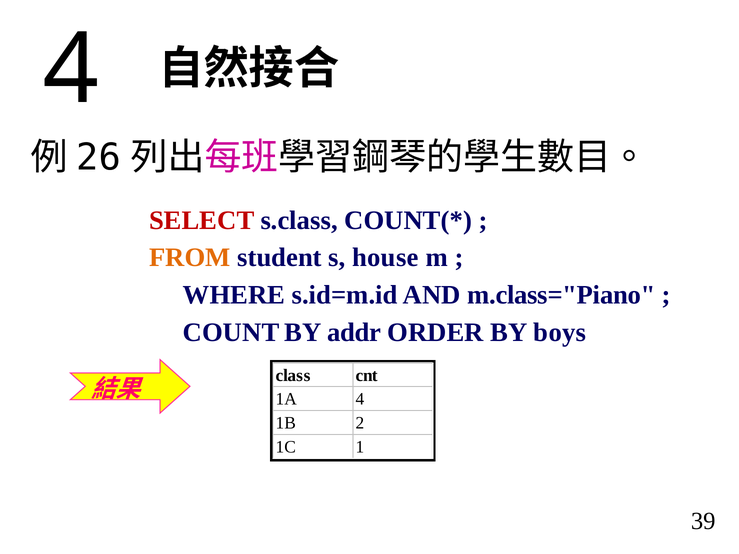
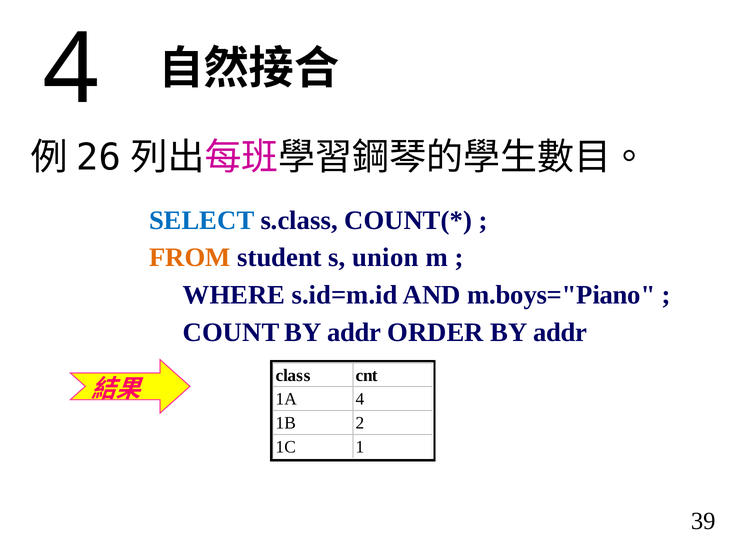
SELECT colour: red -> blue
house: house -> union
m.class="Piano: m.class="Piano -> m.boys="Piano
ORDER BY boys: boys -> addr
